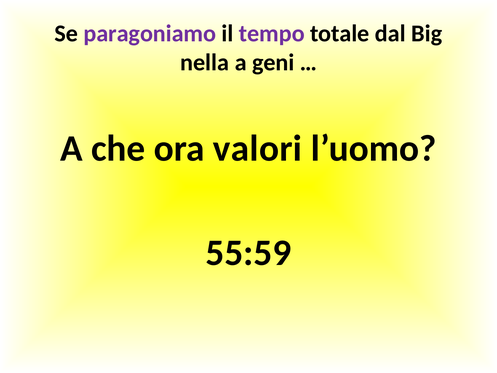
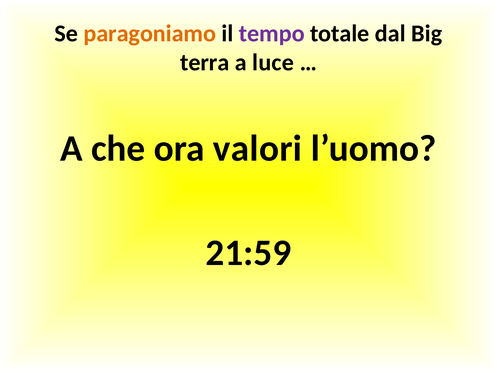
paragoniamo colour: purple -> orange
nella: nella -> terra
geni: geni -> luce
55:59: 55:59 -> 21:59
